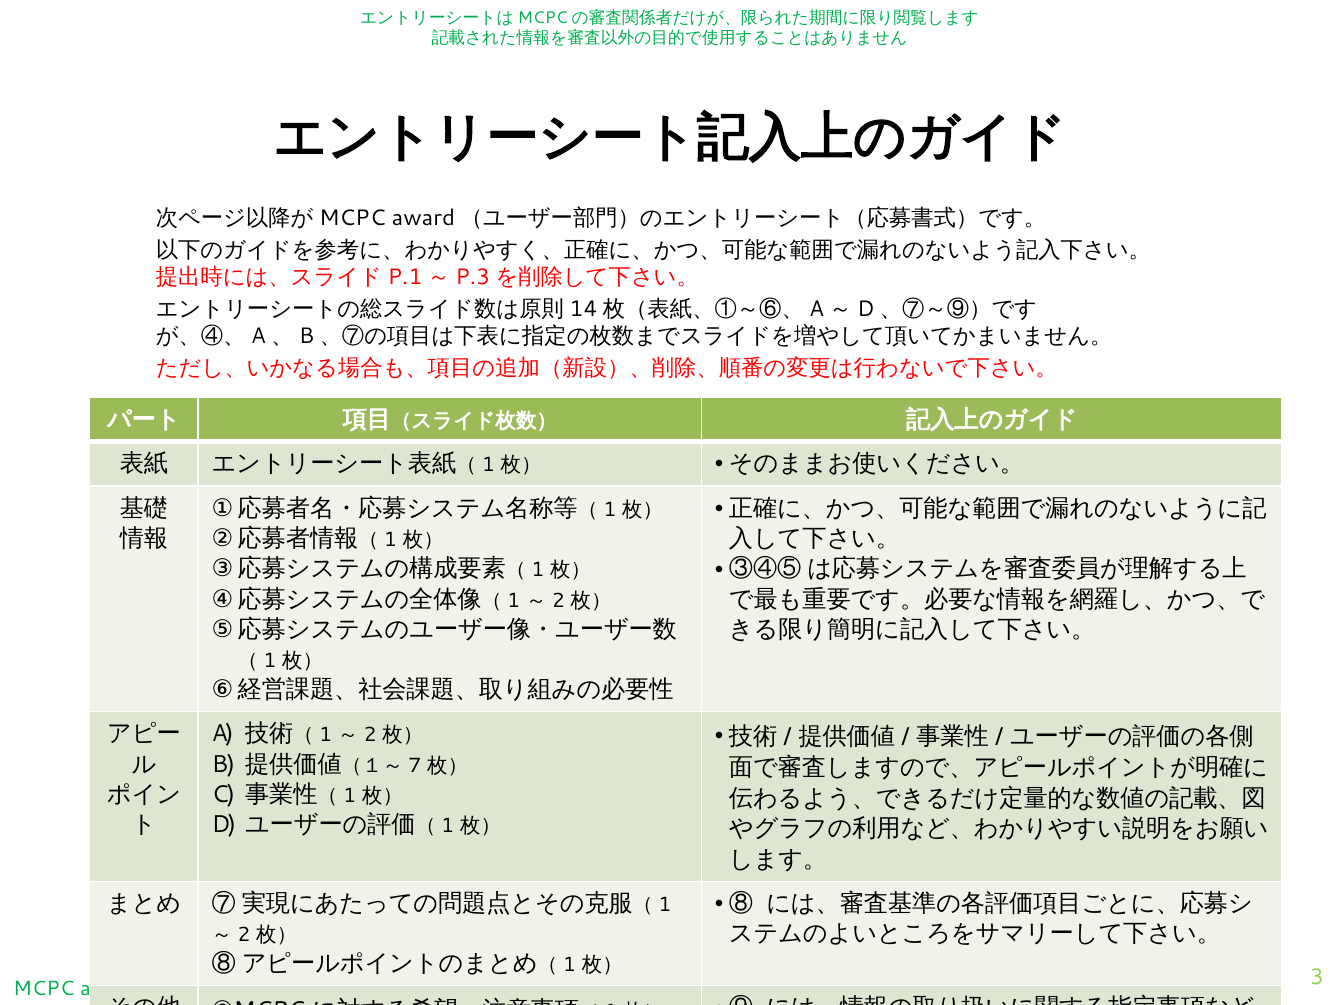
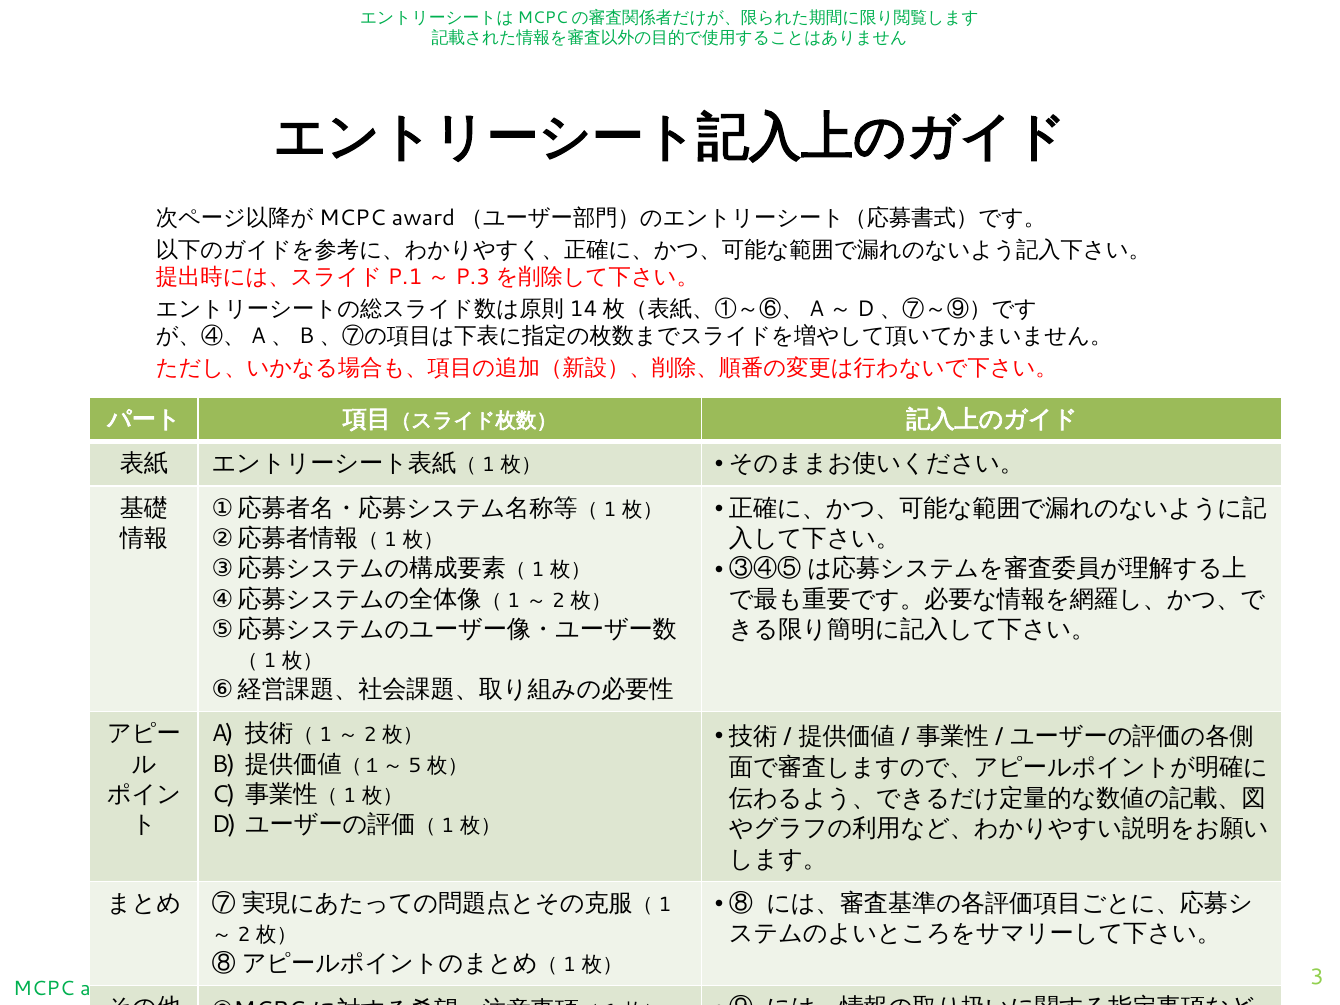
7: 7 -> 5
